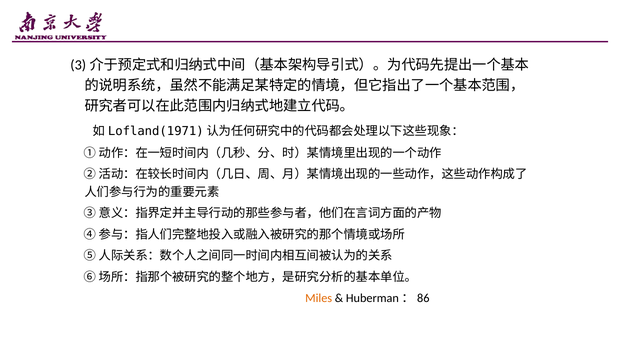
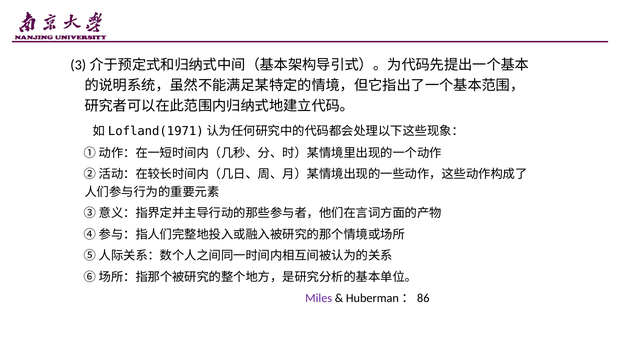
Miles colour: orange -> purple
